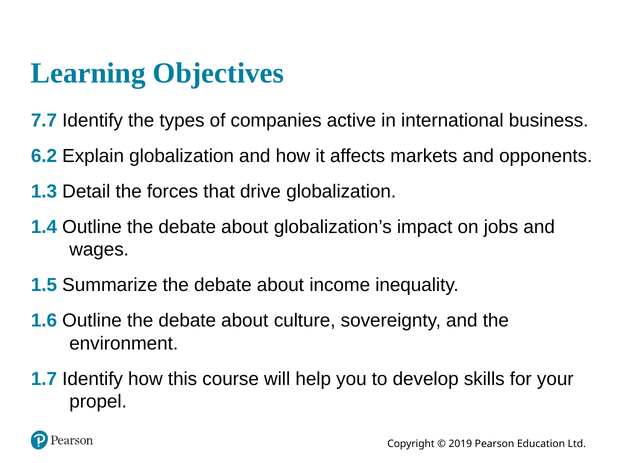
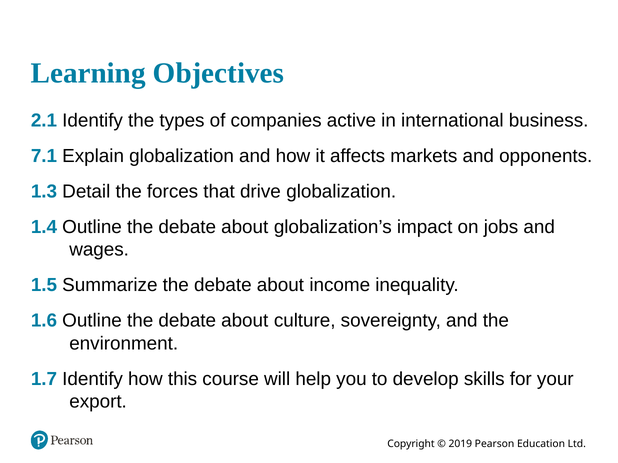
7.7: 7.7 -> 2.1
6.2: 6.2 -> 7.1
propel: propel -> export
